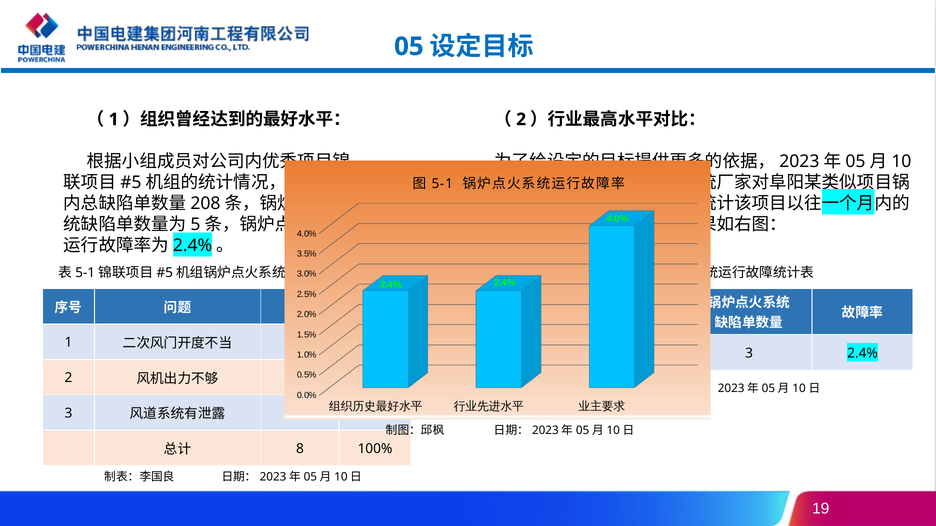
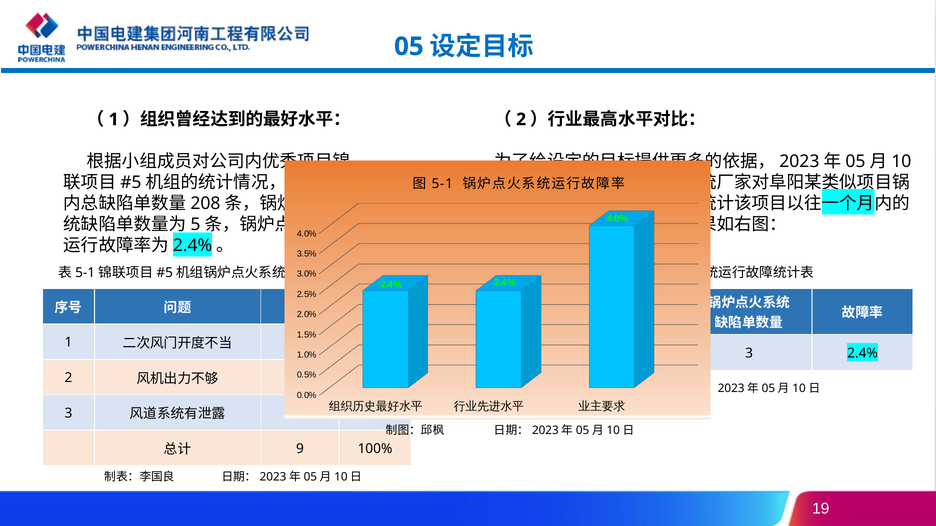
8: 8 -> 9
